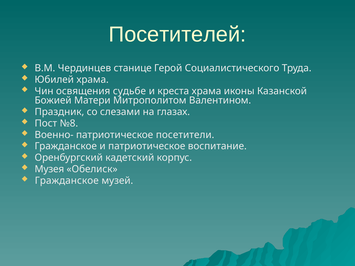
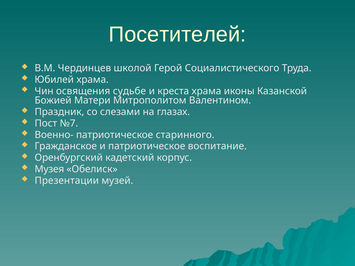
станице: станице -> школой
№8: №8 -> №7
посетители: посетители -> старинного
Гражданское at (67, 181): Гражданское -> Презентации
